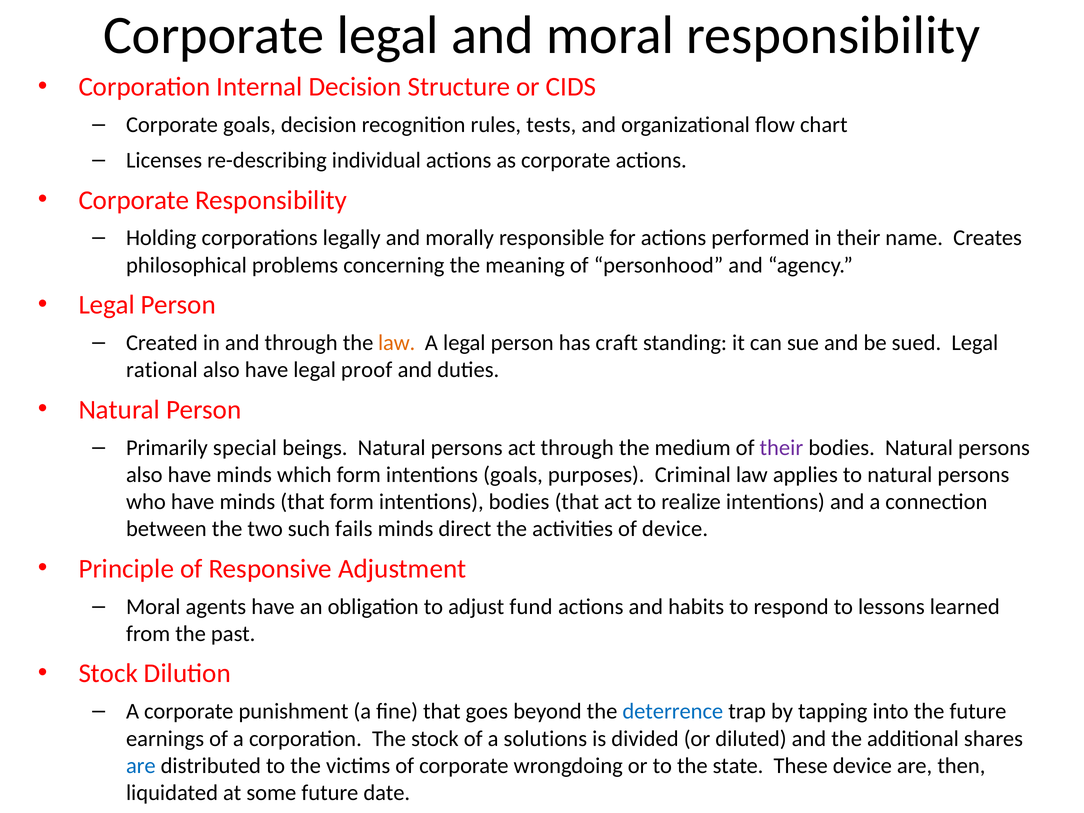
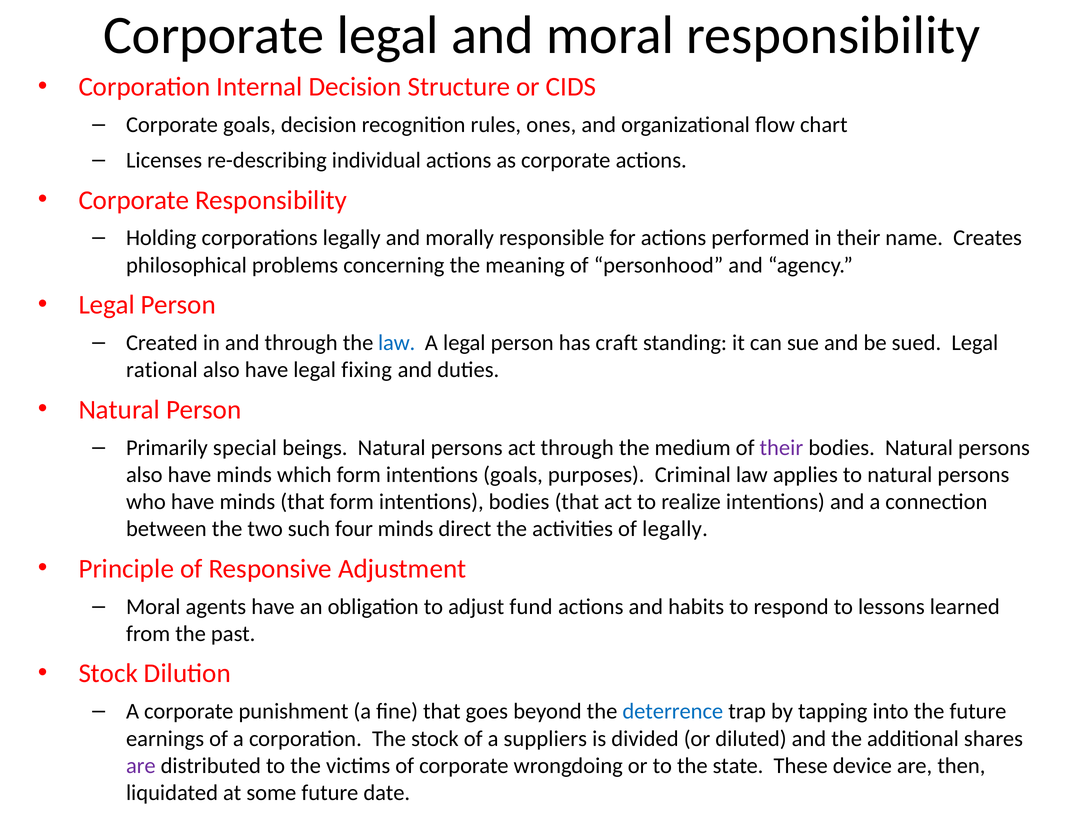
tests: tests -> ones
law at (397, 343) colour: orange -> blue
proof: proof -> fixing
fails: fails -> four
of device: device -> legally
solutions: solutions -> suppliers
are at (141, 766) colour: blue -> purple
